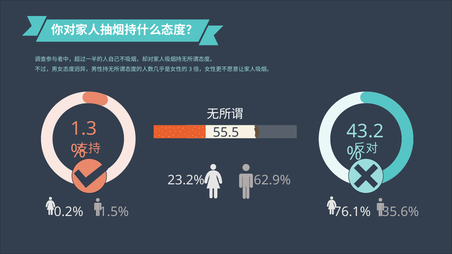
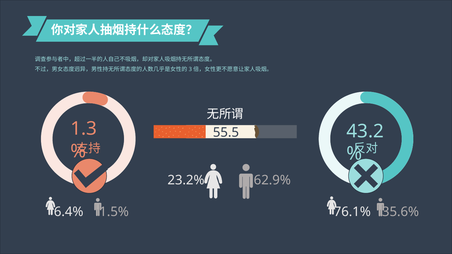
0.2%: 0.2% -> 6.4%
